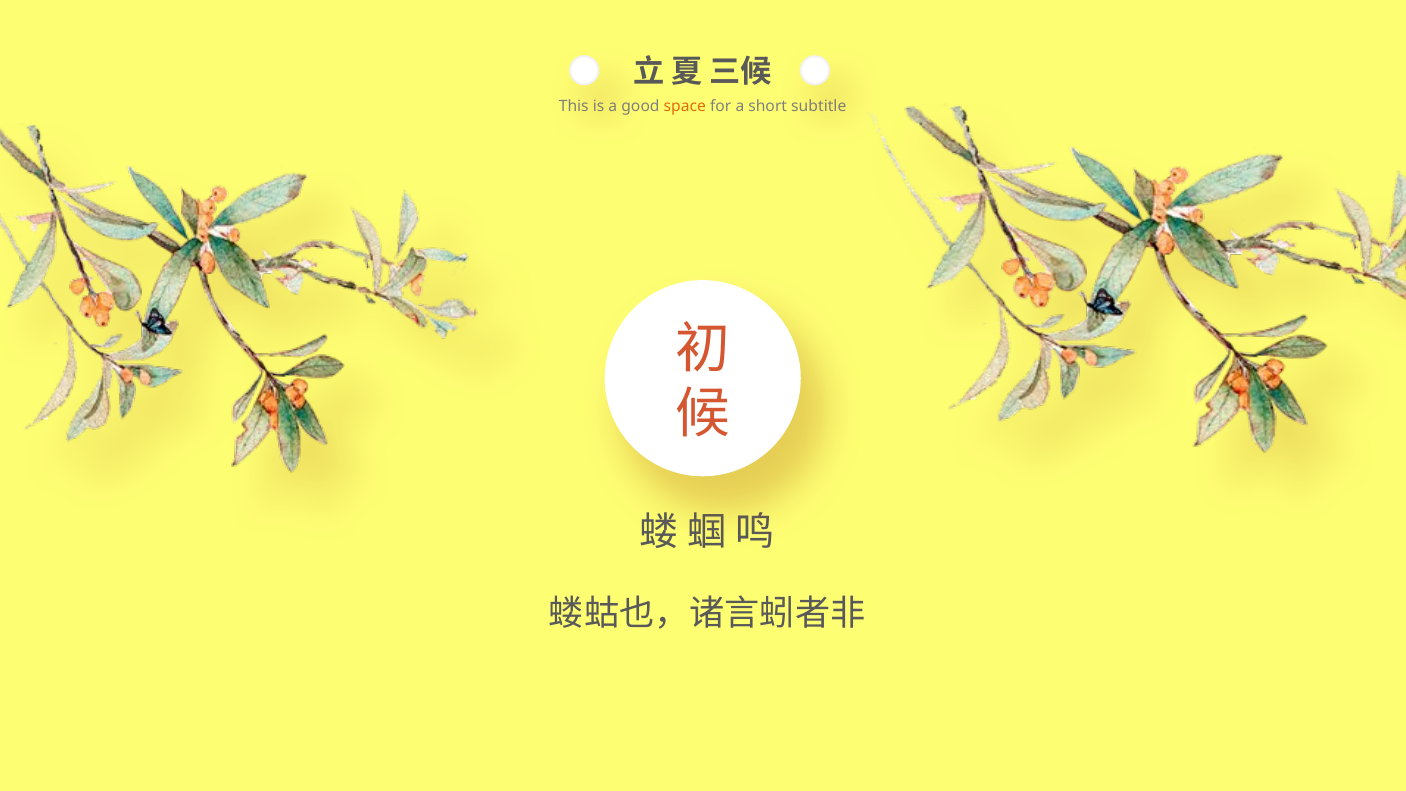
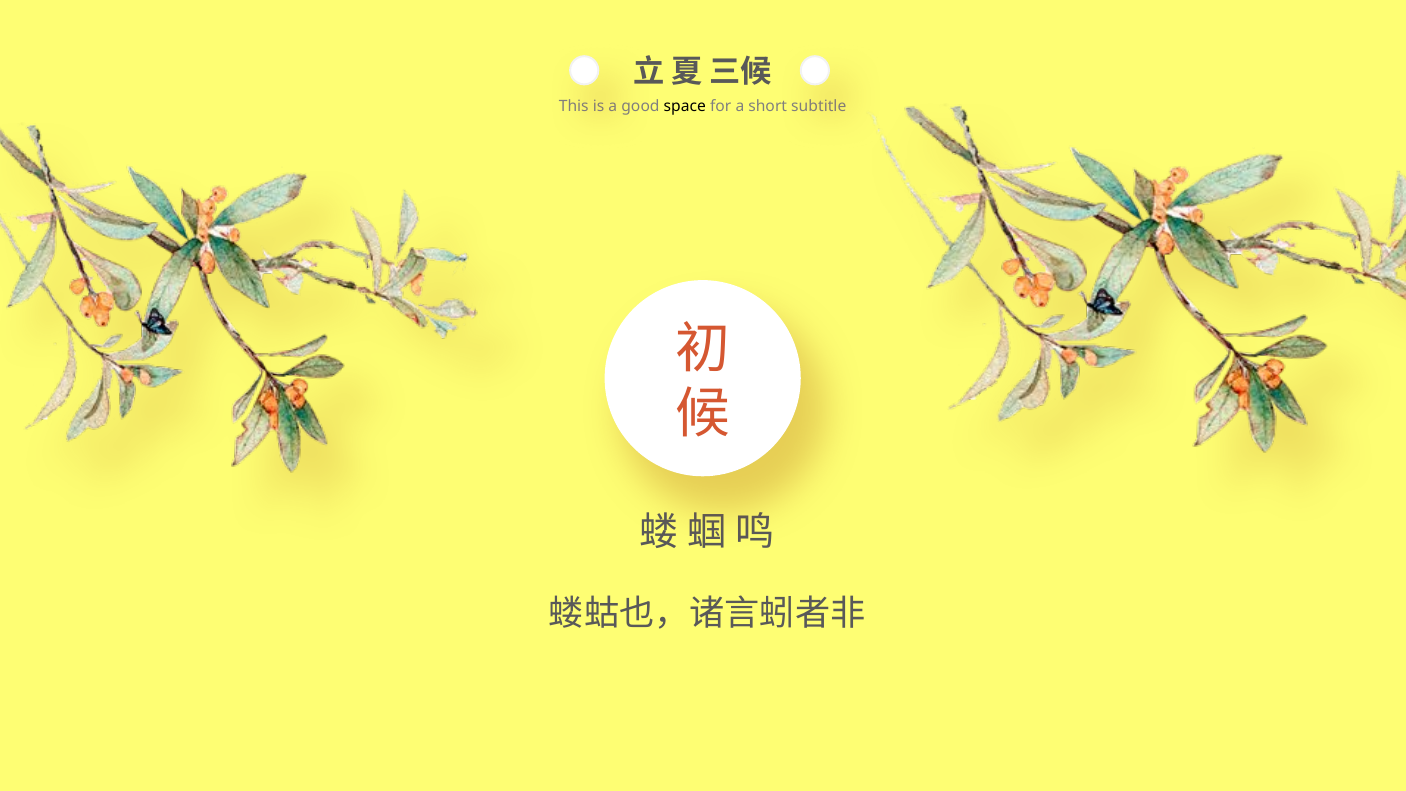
space colour: orange -> black
